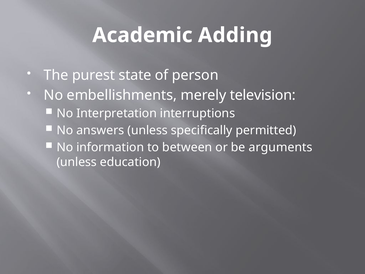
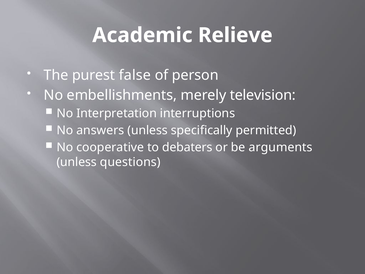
Adding: Adding -> Relieve
state: state -> false
information: information -> cooperative
between: between -> debaters
education: education -> questions
